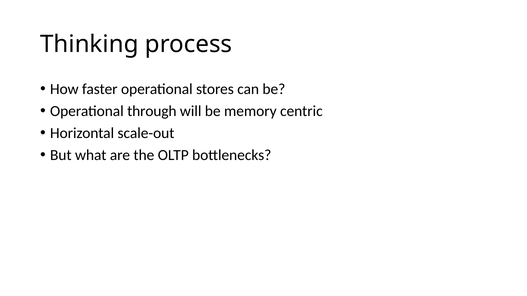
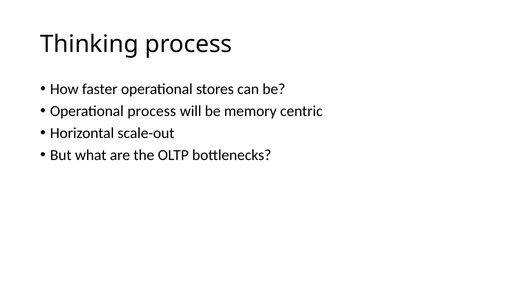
Operational through: through -> process
